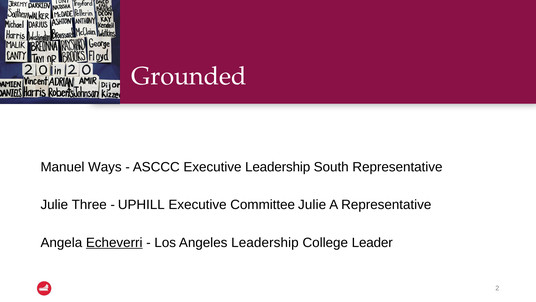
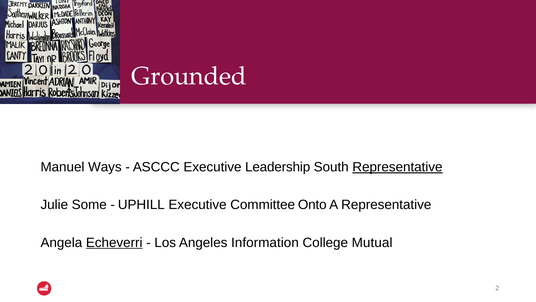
Representative at (397, 167) underline: none -> present
Three: Three -> Some
Committee Julie: Julie -> Onto
Angeles Leadership: Leadership -> Information
Leader: Leader -> Mutual
